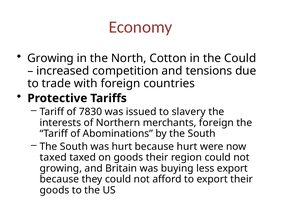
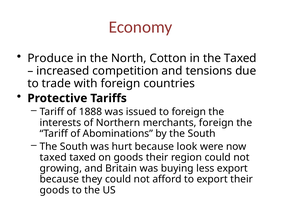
Growing at (51, 58): Growing -> Produce
the Could: Could -> Taxed
7830: 7830 -> 1888
to slavery: slavery -> foreign
because hurt: hurt -> look
